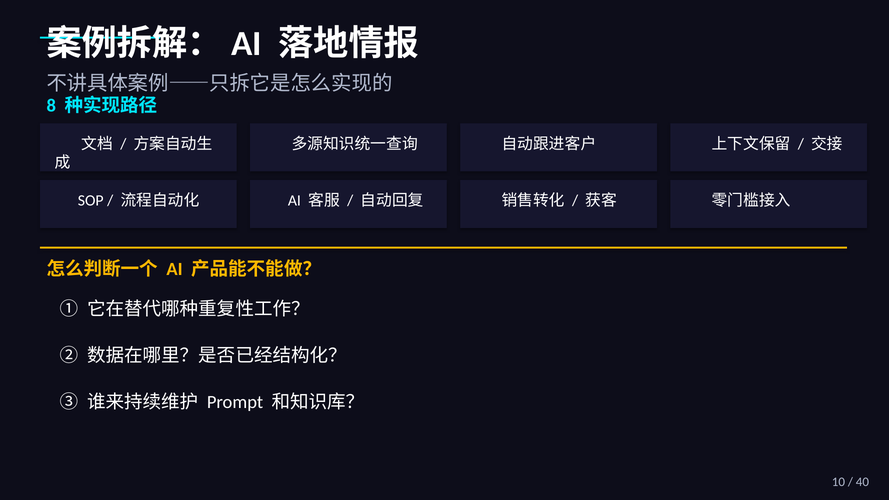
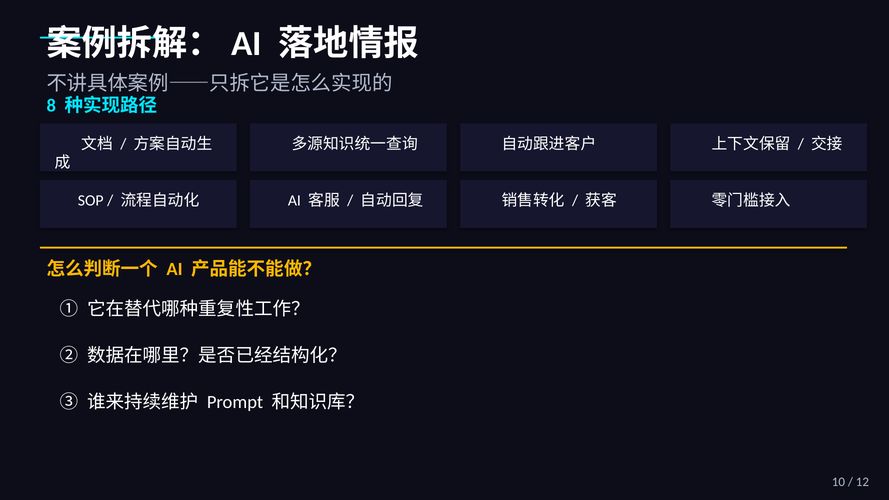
40: 40 -> 12
